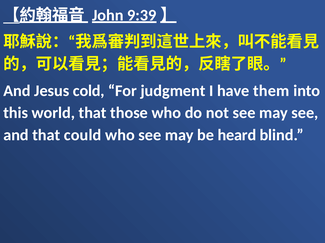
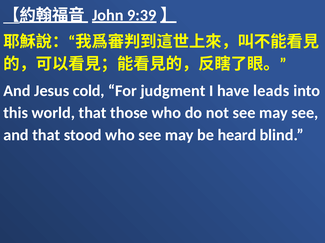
them: them -> leads
could: could -> stood
